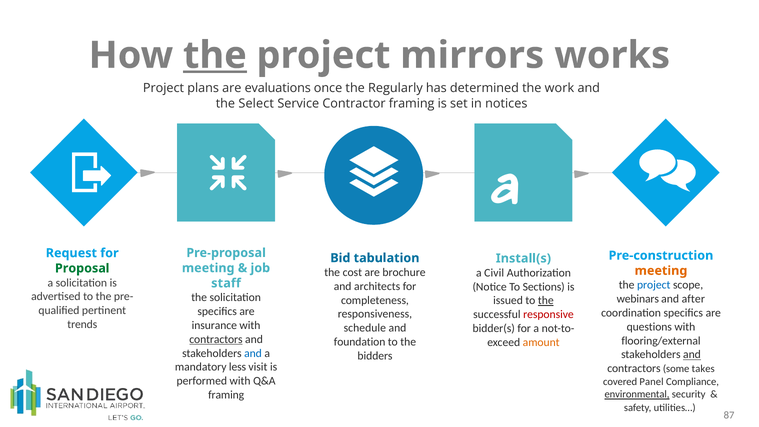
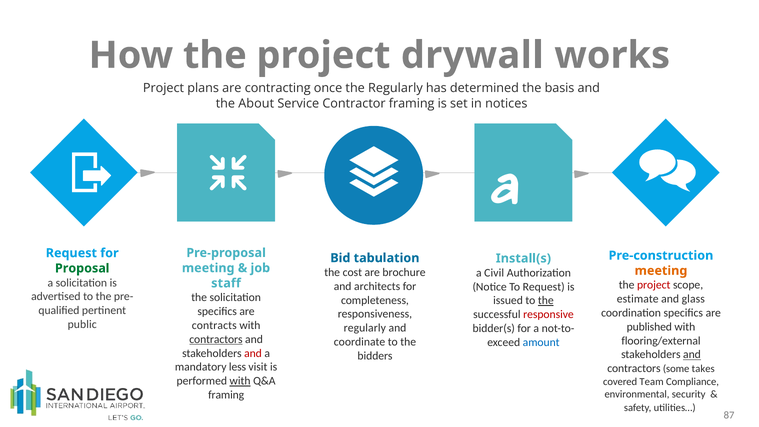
the at (215, 55) underline: present -> none
mirrors: mirrors -> drywall
evaluations: evaluations -> contracting
work: work -> basis
Select: Select -> About
project at (654, 285) colour: blue -> red
To Sections: Sections -> Request
webinars: webinars -> estimate
after: after -> glass
trends: trends -> public
insurance: insurance -> contracts
questions: questions -> published
schedule at (365, 328): schedule -> regularly
foundation: foundation -> coordinate
amount colour: orange -> blue
and at (253, 353) colour: blue -> red
with at (240, 381) underline: none -> present
Panel: Panel -> Team
environmental underline: present -> none
